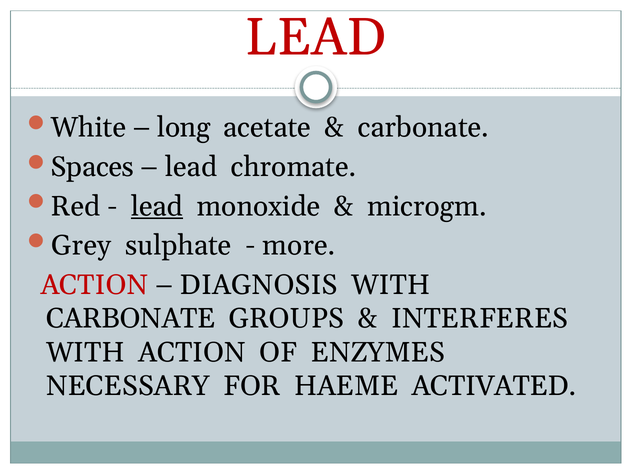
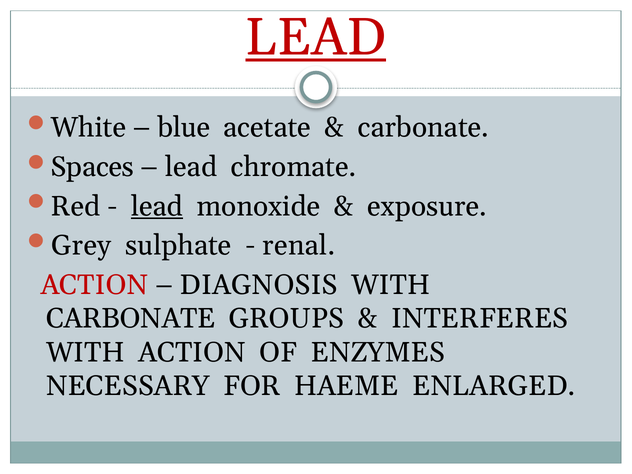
LEAD at (316, 37) underline: none -> present
long: long -> blue
microgm: microgm -> exposure
more: more -> renal
ACTIVATED: ACTIVATED -> ENLARGED
